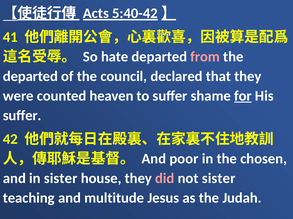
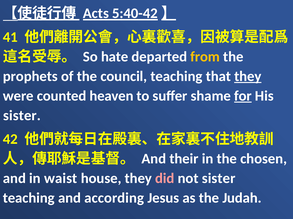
from colour: pink -> yellow
departed at (30, 76): departed -> prophets
council declared: declared -> teaching
they at (248, 76) underline: none -> present
suffer at (22, 116): suffer -> sister
poor: poor -> their
in sister: sister -> waist
multitude: multitude -> according
